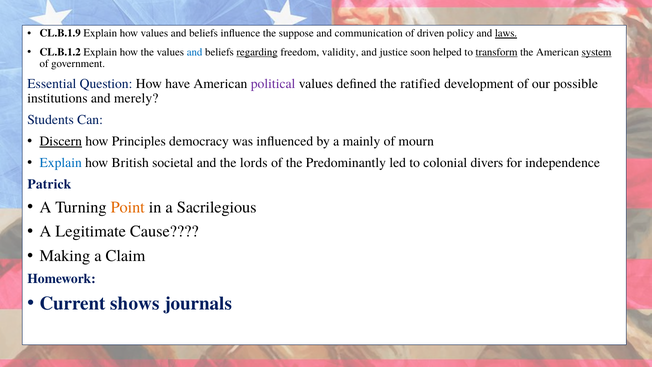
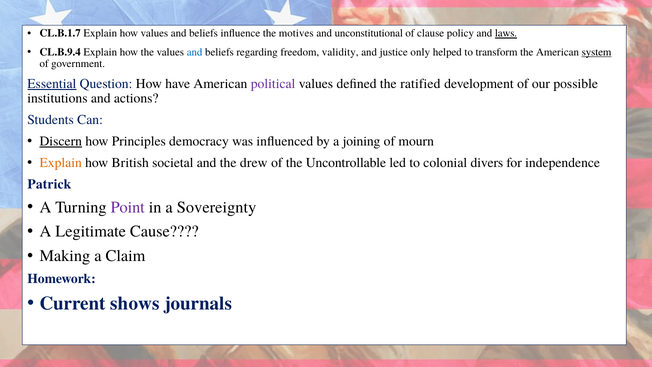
CL.B.1.9: CL.B.1.9 -> CL.B.1.7
suppose: suppose -> motives
communication: communication -> unconstitutional
driven: driven -> clause
CL.B.1.2: CL.B.1.2 -> CL.B.9.4
regarding underline: present -> none
soon: soon -> only
transform underline: present -> none
Essential underline: none -> present
merely: merely -> actions
mainly: mainly -> joining
Explain at (61, 163) colour: blue -> orange
lords: lords -> drew
Predominantly: Predominantly -> Uncontrollable
Point colour: orange -> purple
Sacrilegious: Sacrilegious -> Sovereignty
